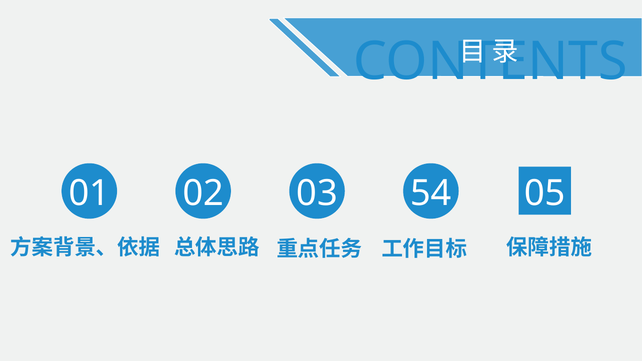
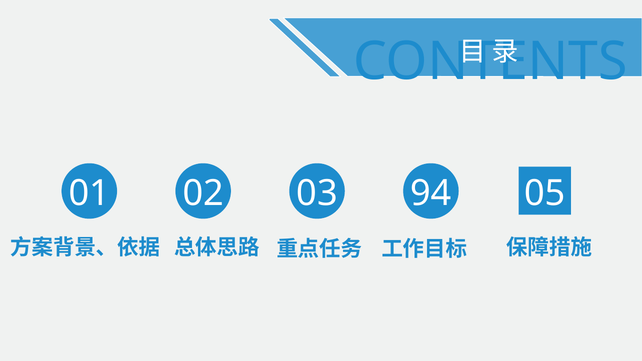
54: 54 -> 94
